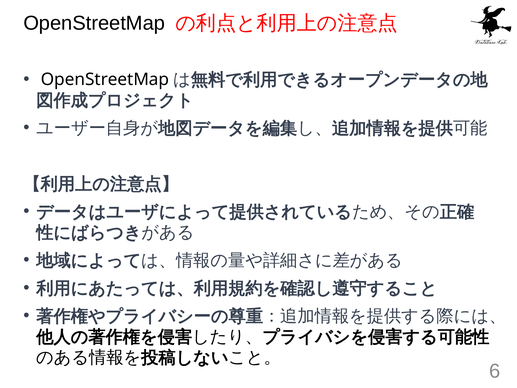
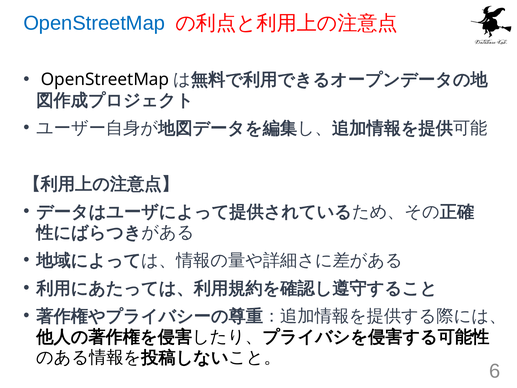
OpenStreetMap at (94, 23) colour: black -> blue
